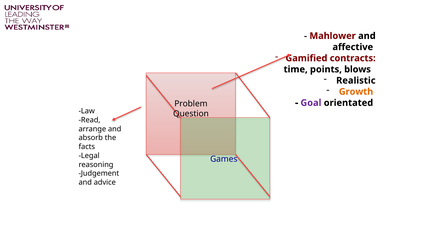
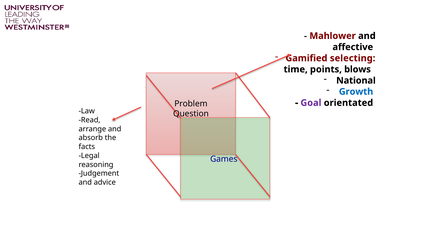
contracts: contracts -> selecting
Realistic: Realistic -> National
Growth colour: orange -> blue
